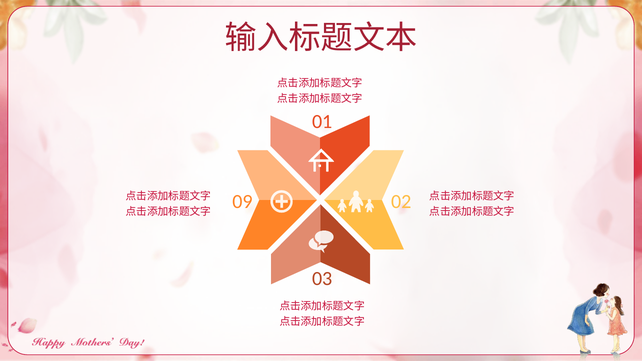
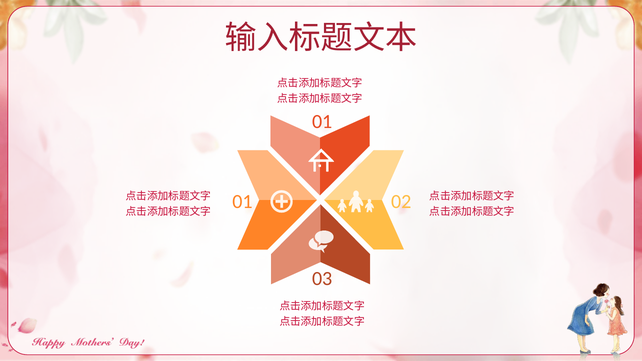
09 at (242, 201): 09 -> 01
